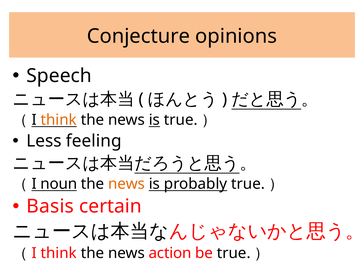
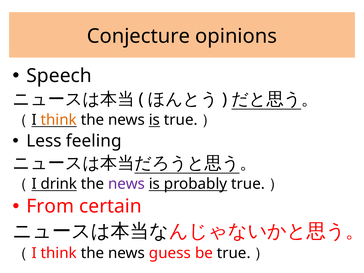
noun: noun -> drink
news at (127, 184) colour: orange -> purple
Basis: Basis -> From
action: action -> guess
